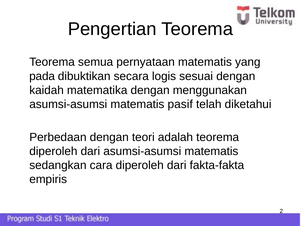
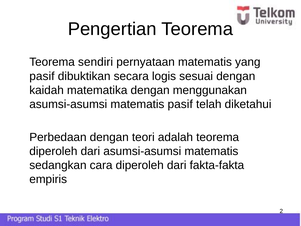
semua: semua -> sendiri
pada at (42, 76): pada -> pasif
